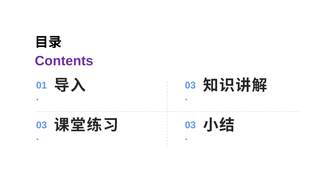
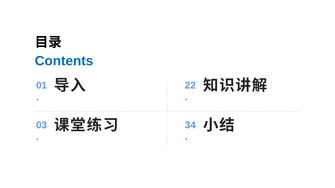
Contents colour: purple -> blue
03 at (190, 86): 03 -> 22
03 at (190, 126): 03 -> 34
